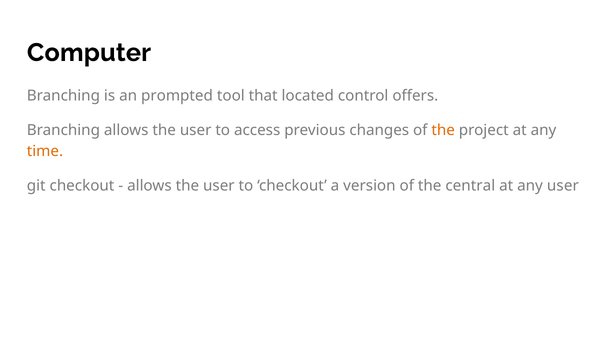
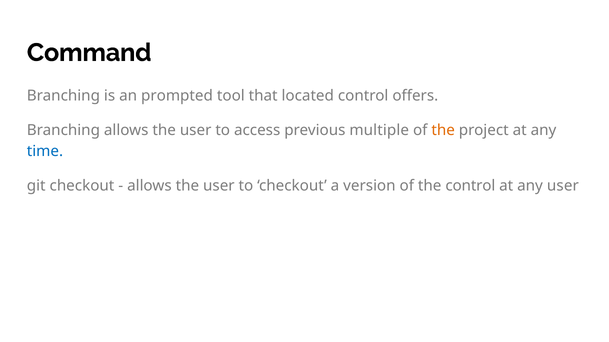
Computer: Computer -> Command
changes: changes -> multiple
time colour: orange -> blue
the central: central -> control
